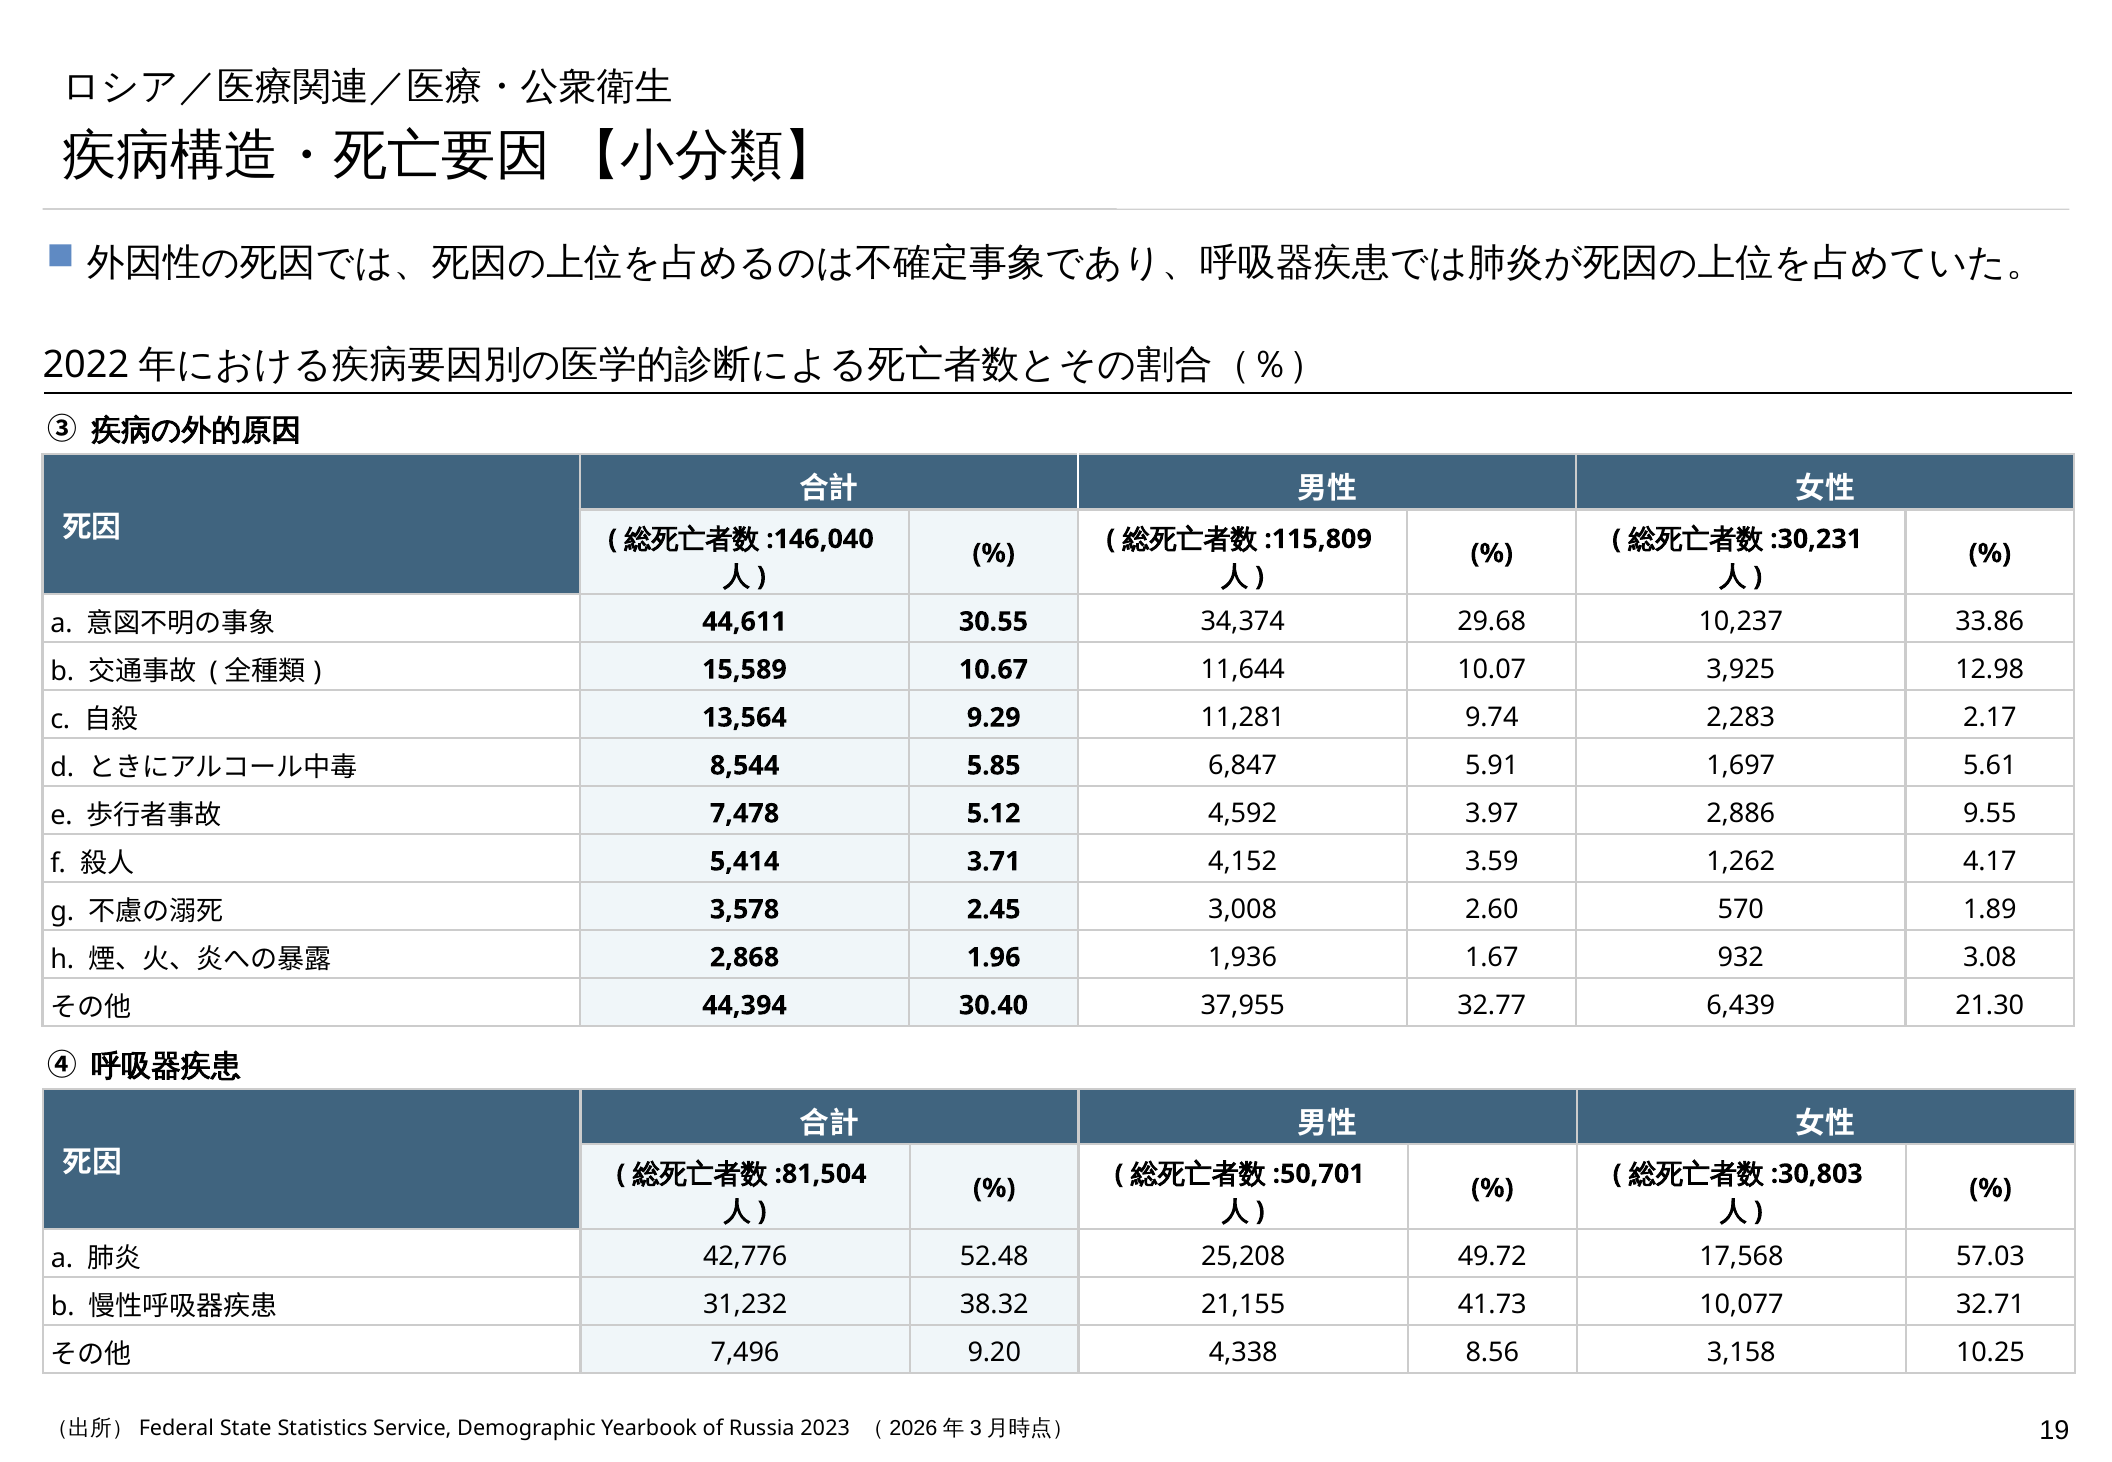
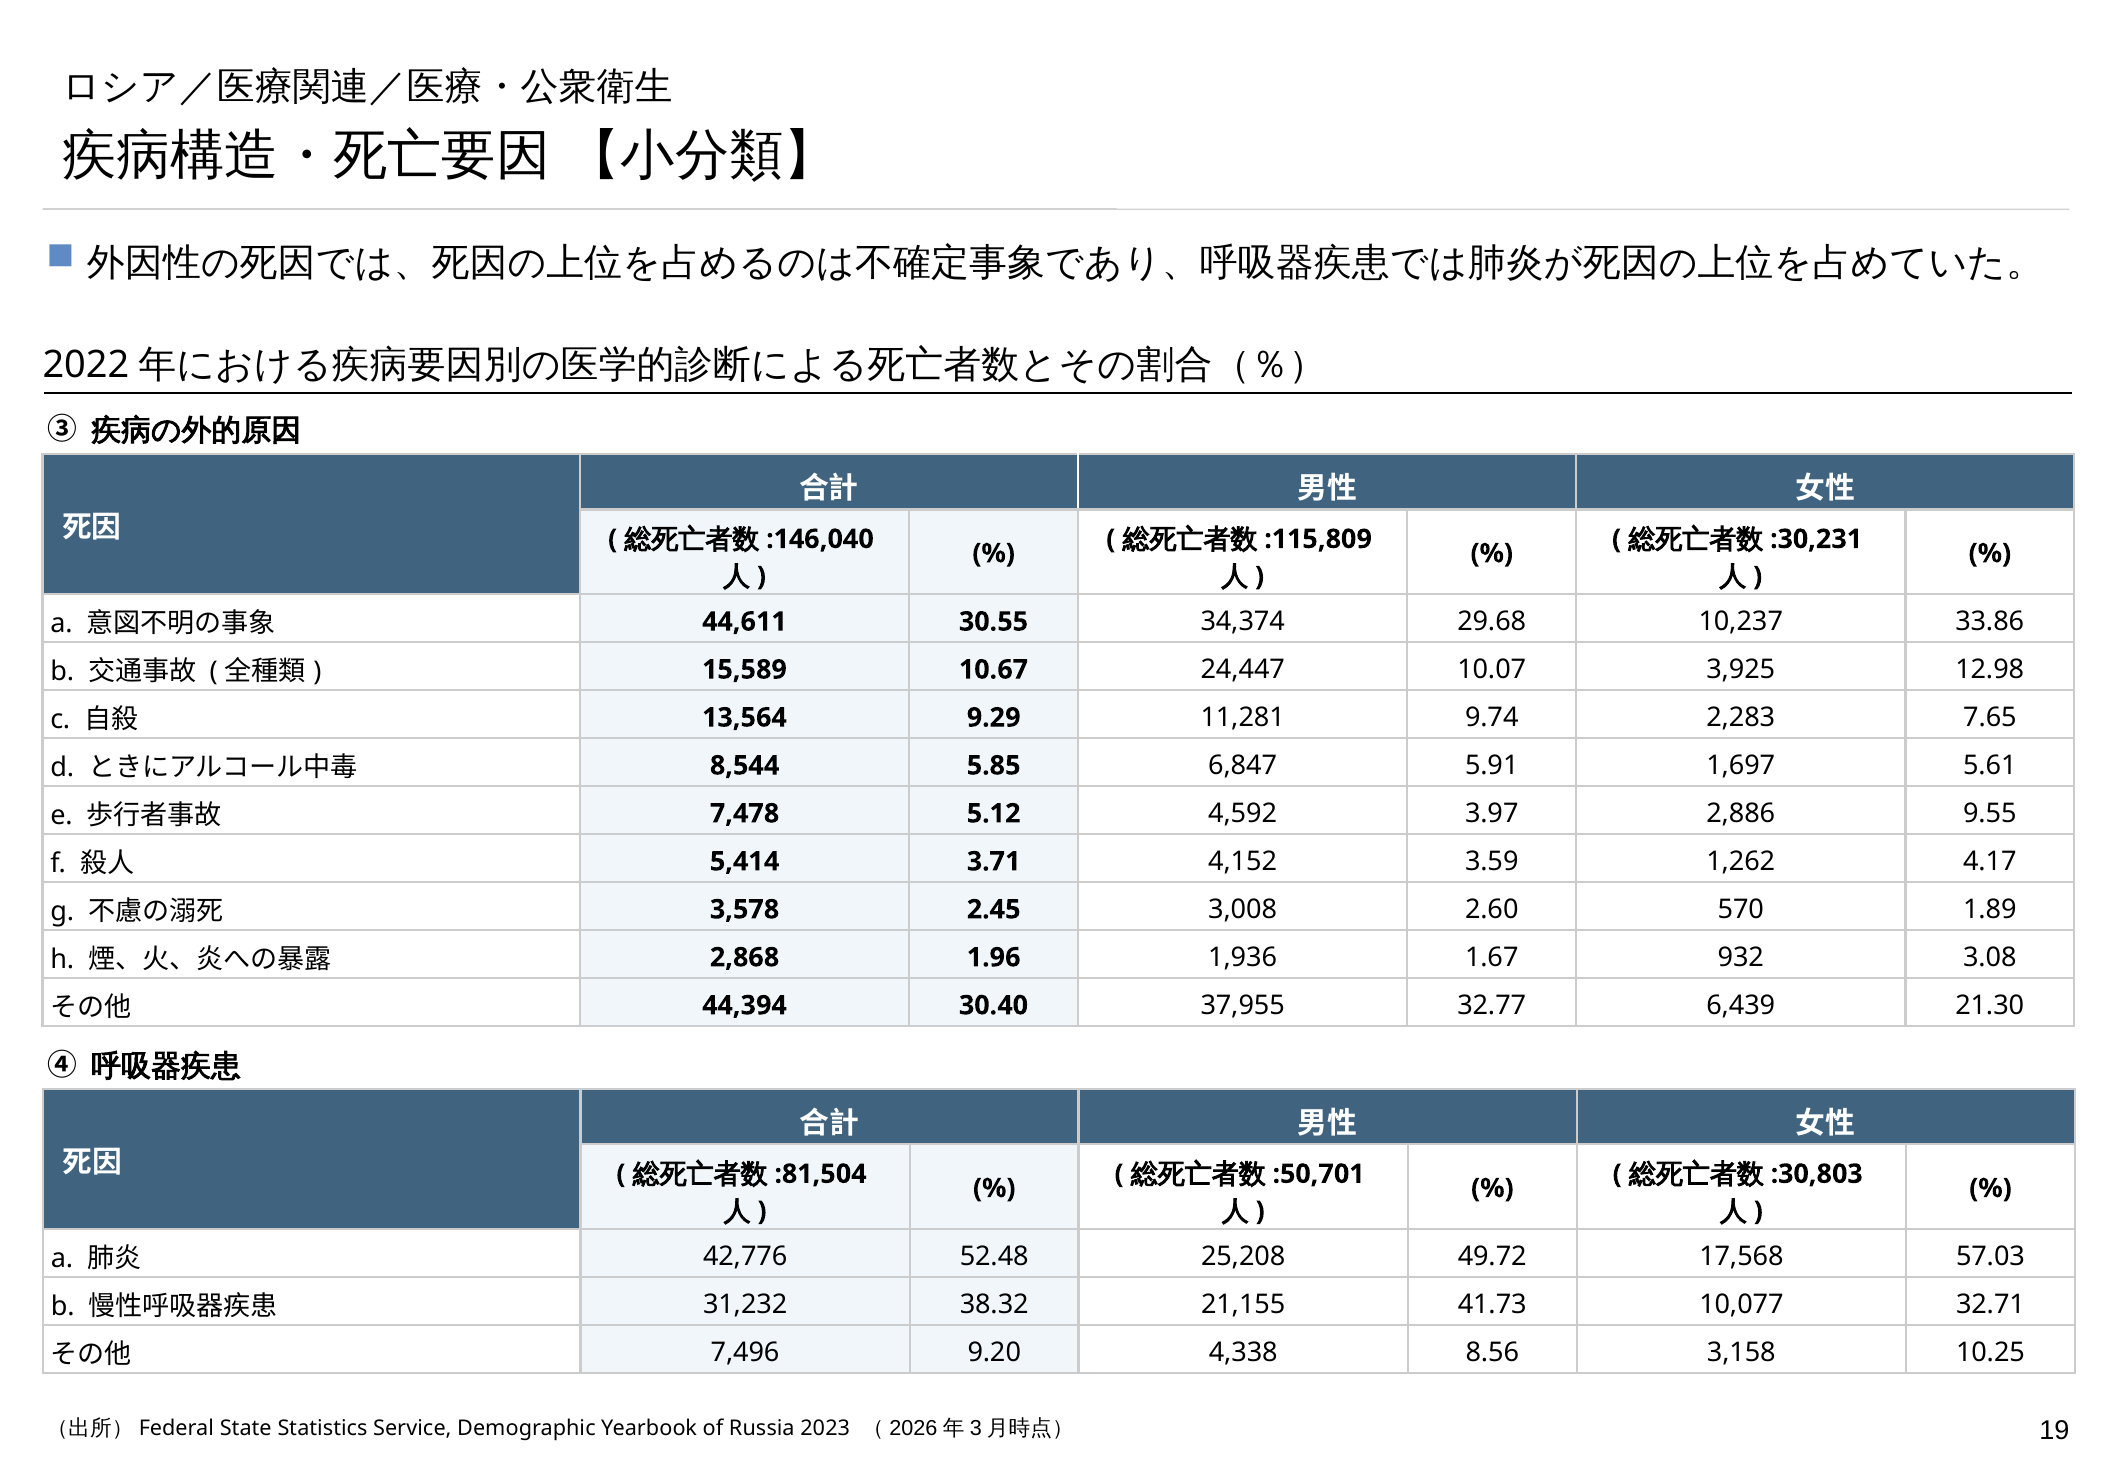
11,644: 11,644 -> 24,447
2.17: 2.17 -> 7.65
